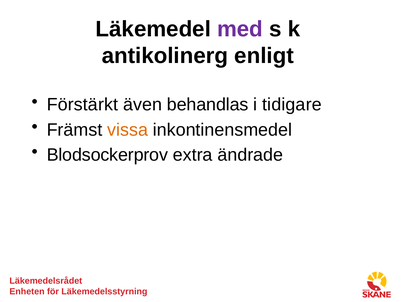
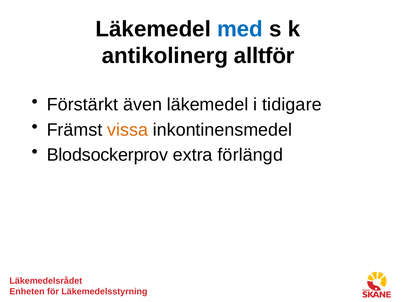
med colour: purple -> blue
enligt: enligt -> alltför
även behandlas: behandlas -> läkemedel
ändrade: ändrade -> förlängd
